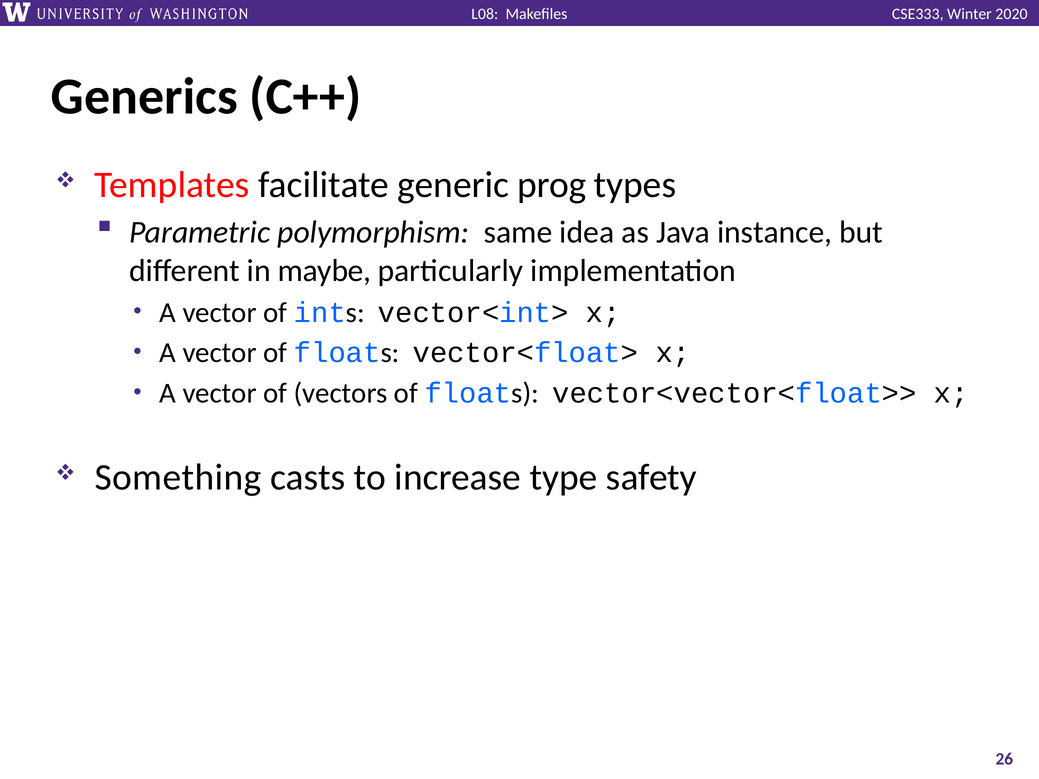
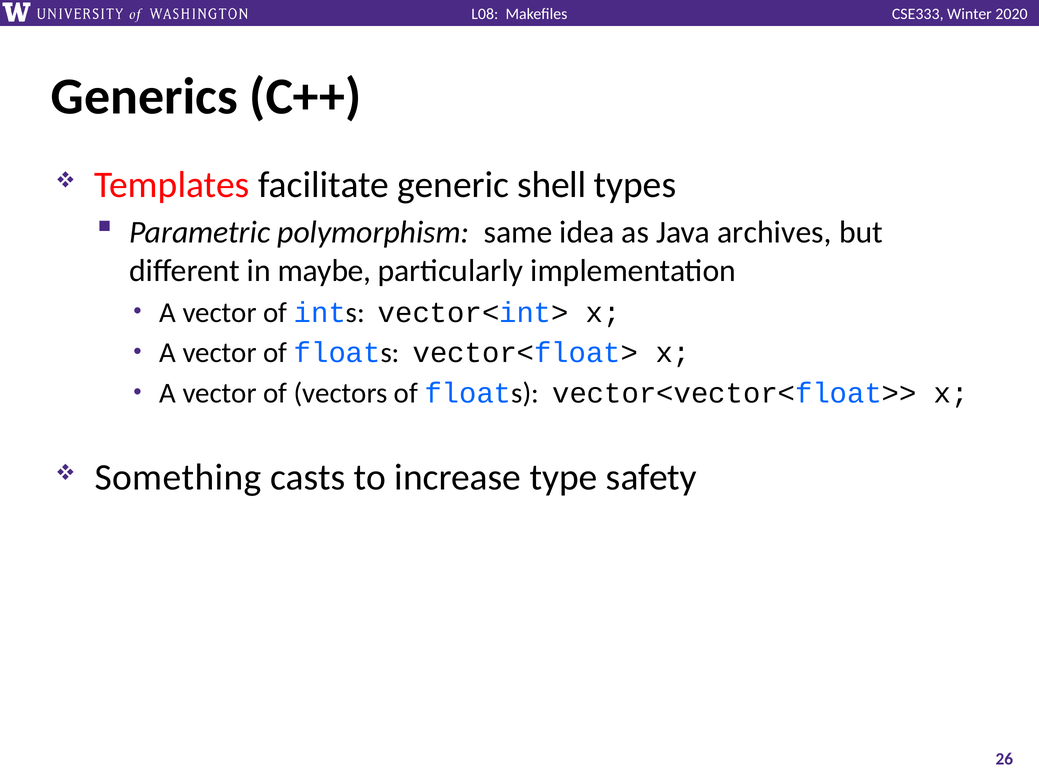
prog: prog -> shell
instance: instance -> archives
